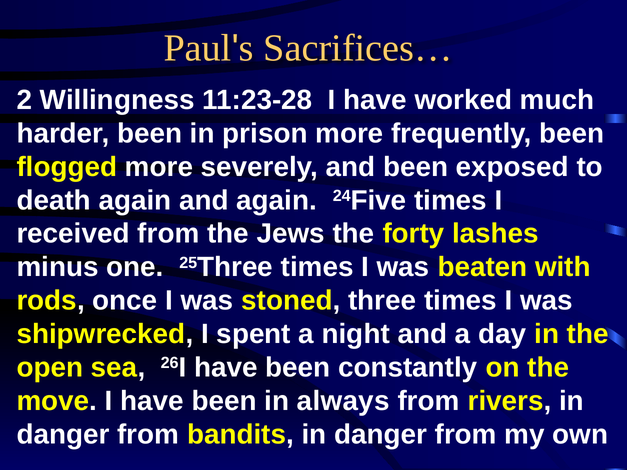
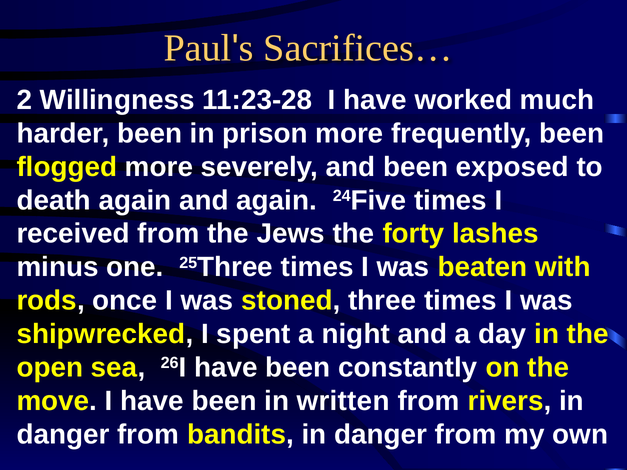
always: always -> written
